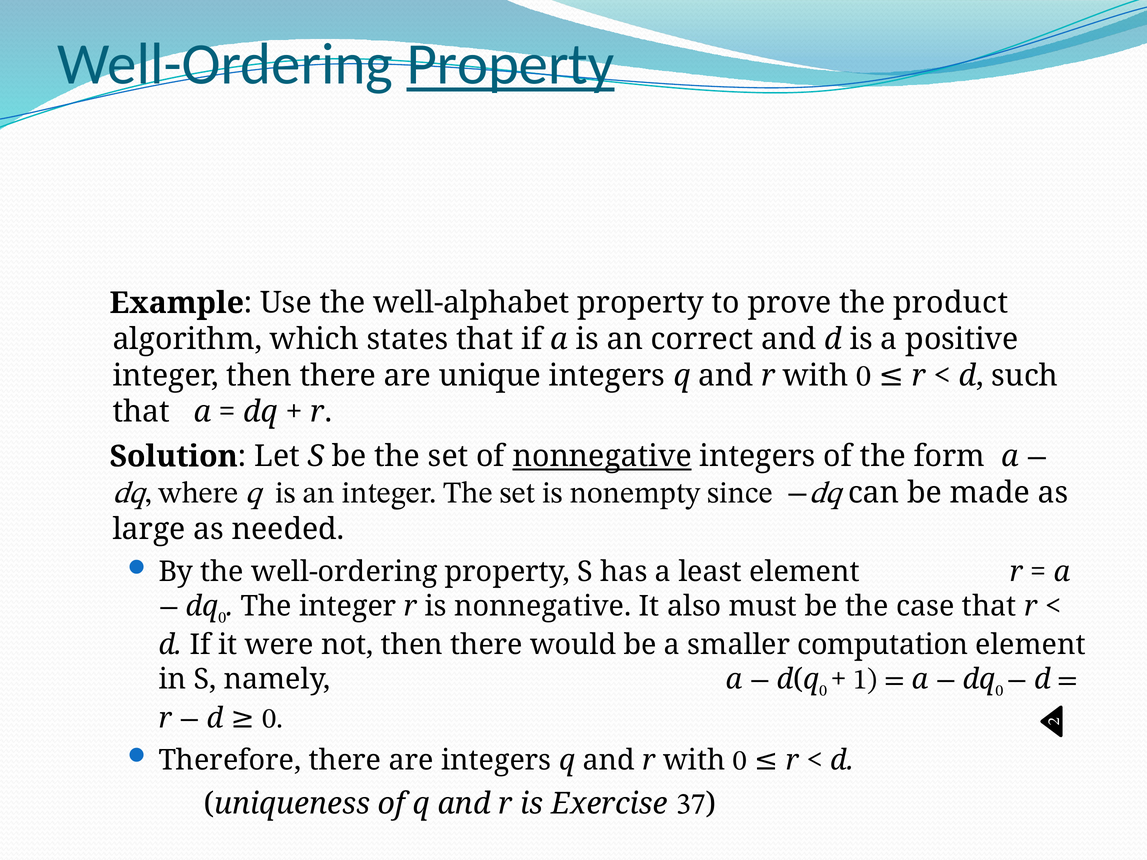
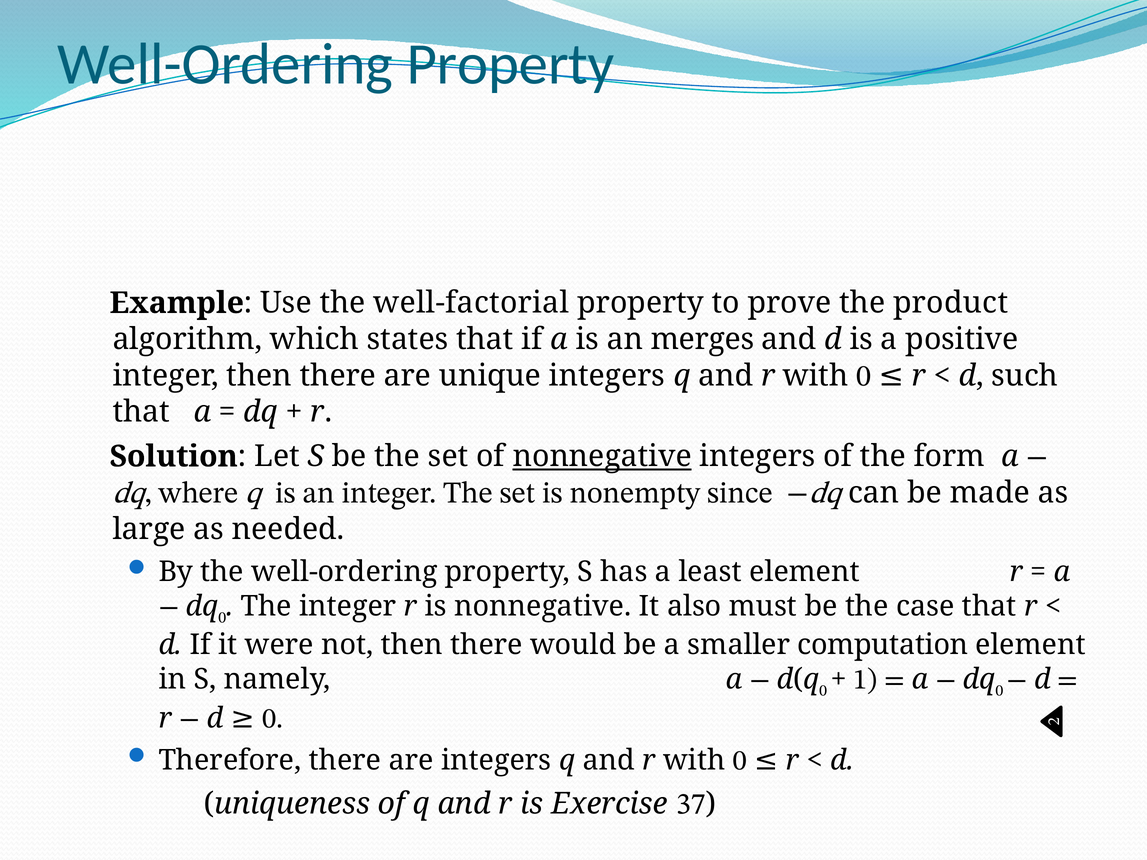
Property at (511, 64) underline: present -> none
well-alphabet: well-alphabet -> well-factorial
correct: correct -> merges
